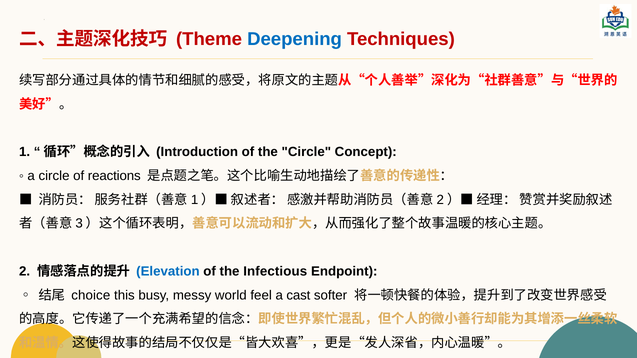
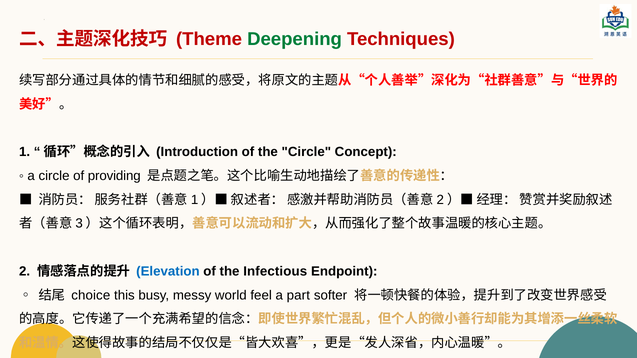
Deepening colour: blue -> green
reactions: reactions -> providing
cast: cast -> part
